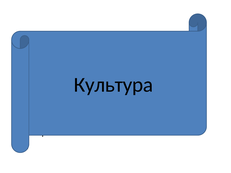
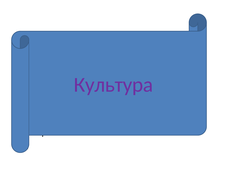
Культура colour: black -> purple
